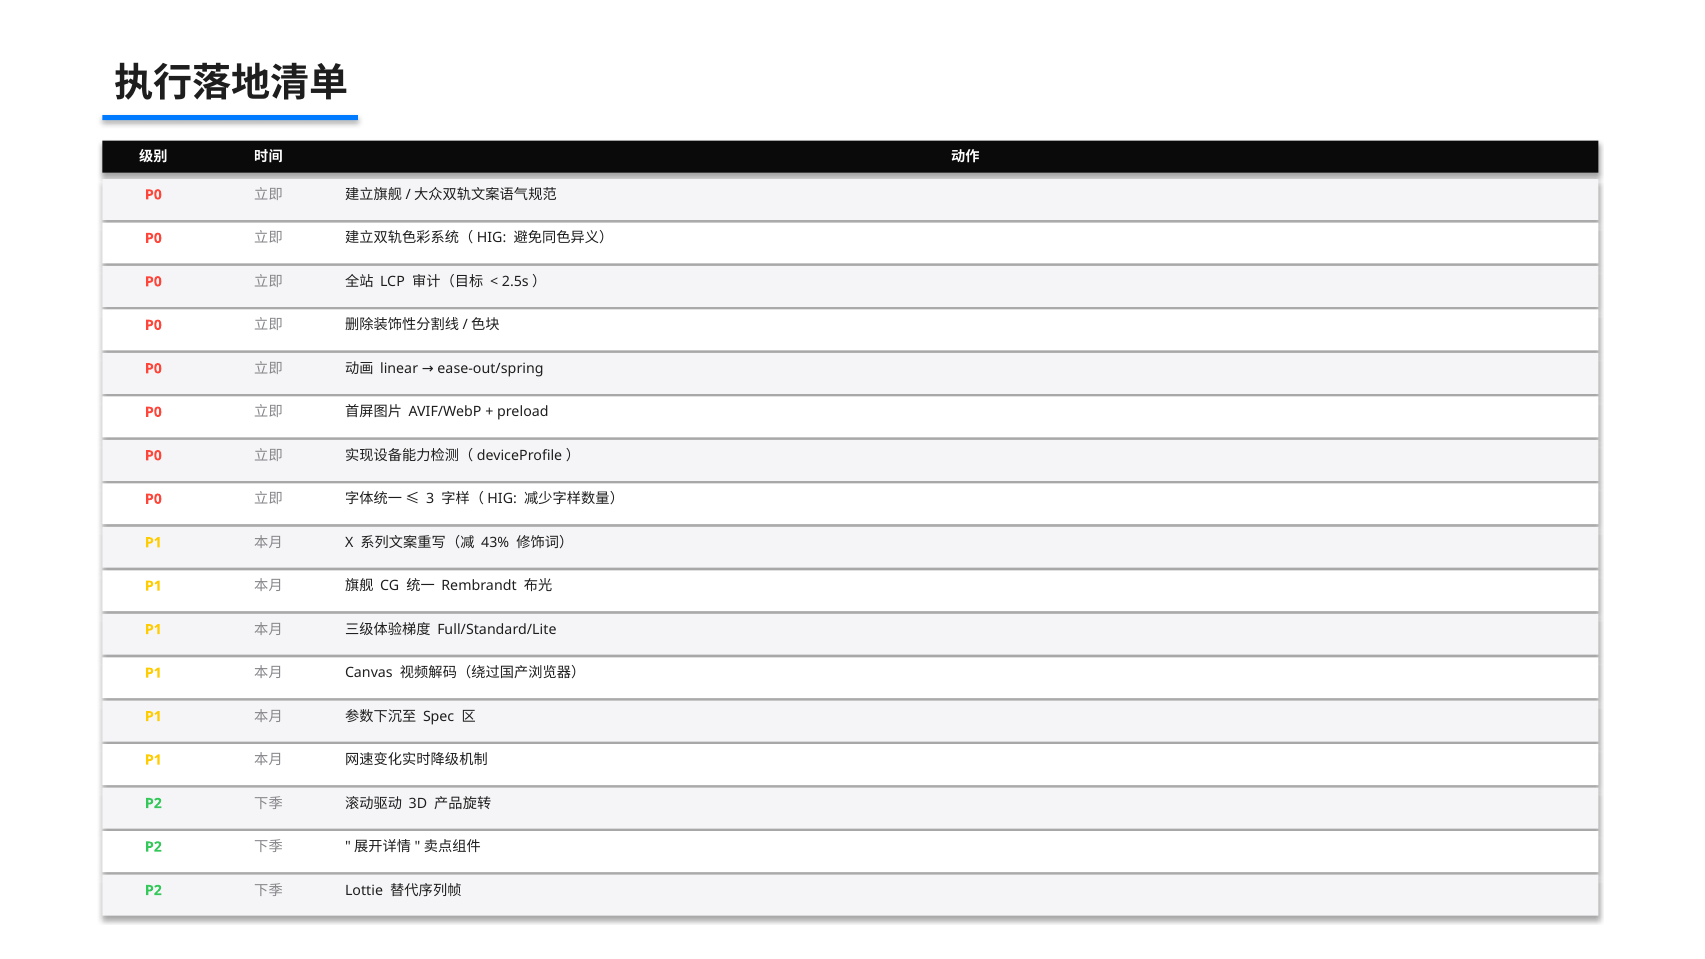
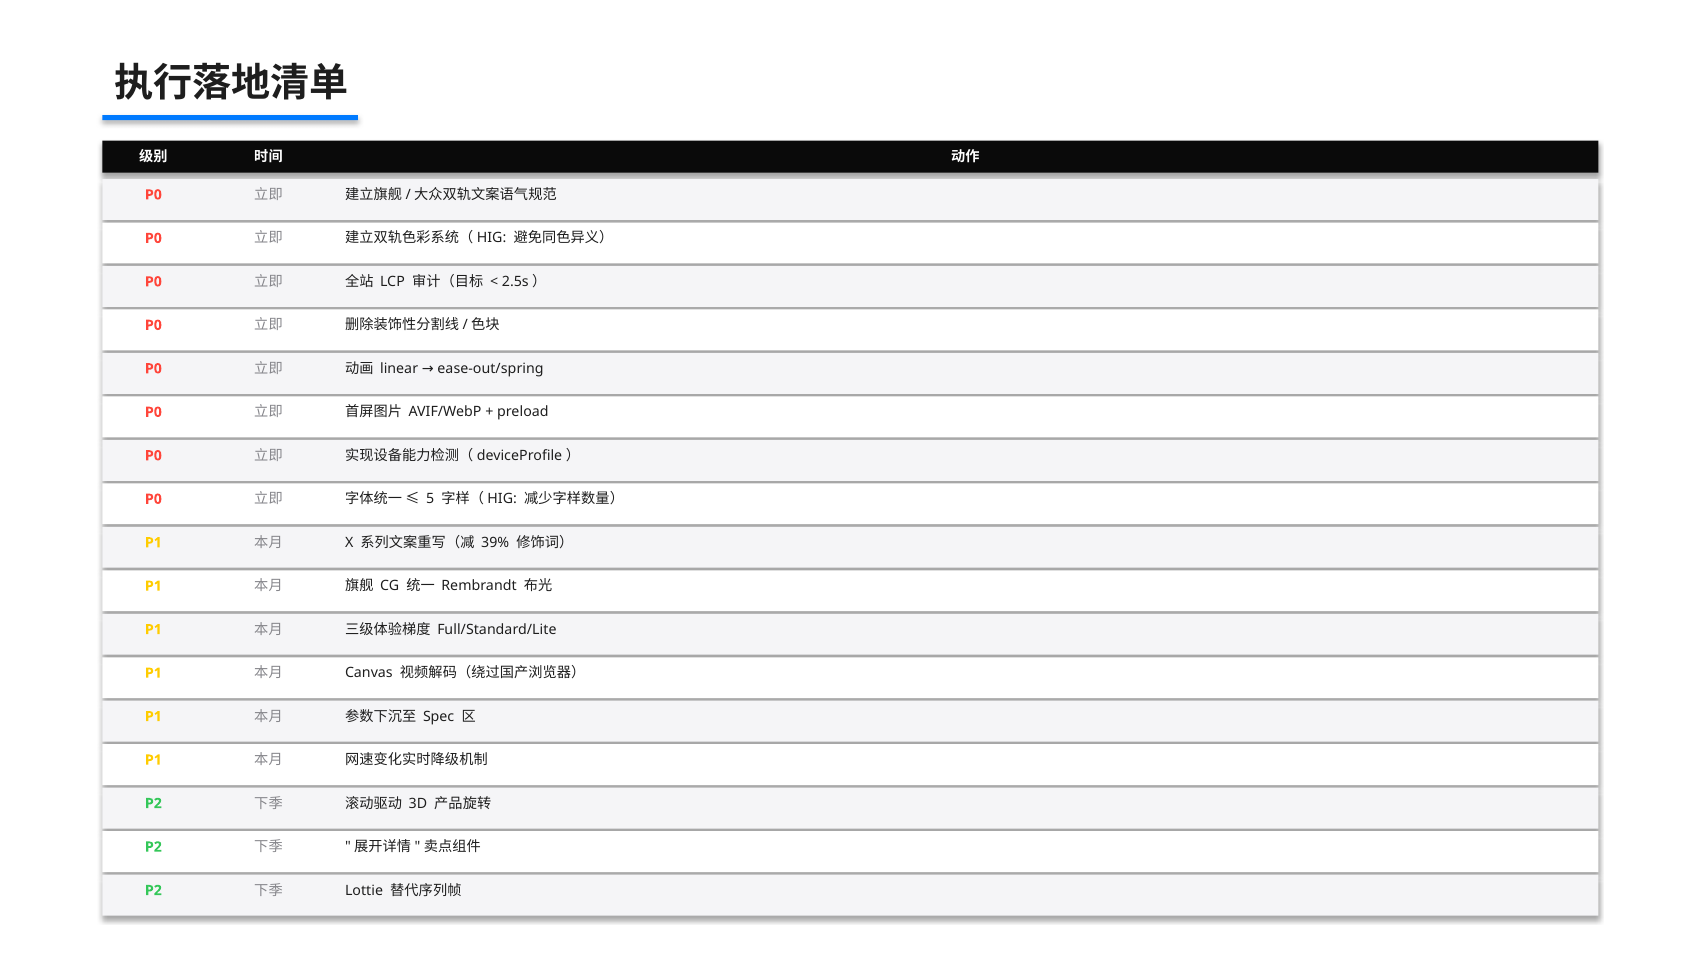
3: 3 -> 5
43%: 43% -> 39%
